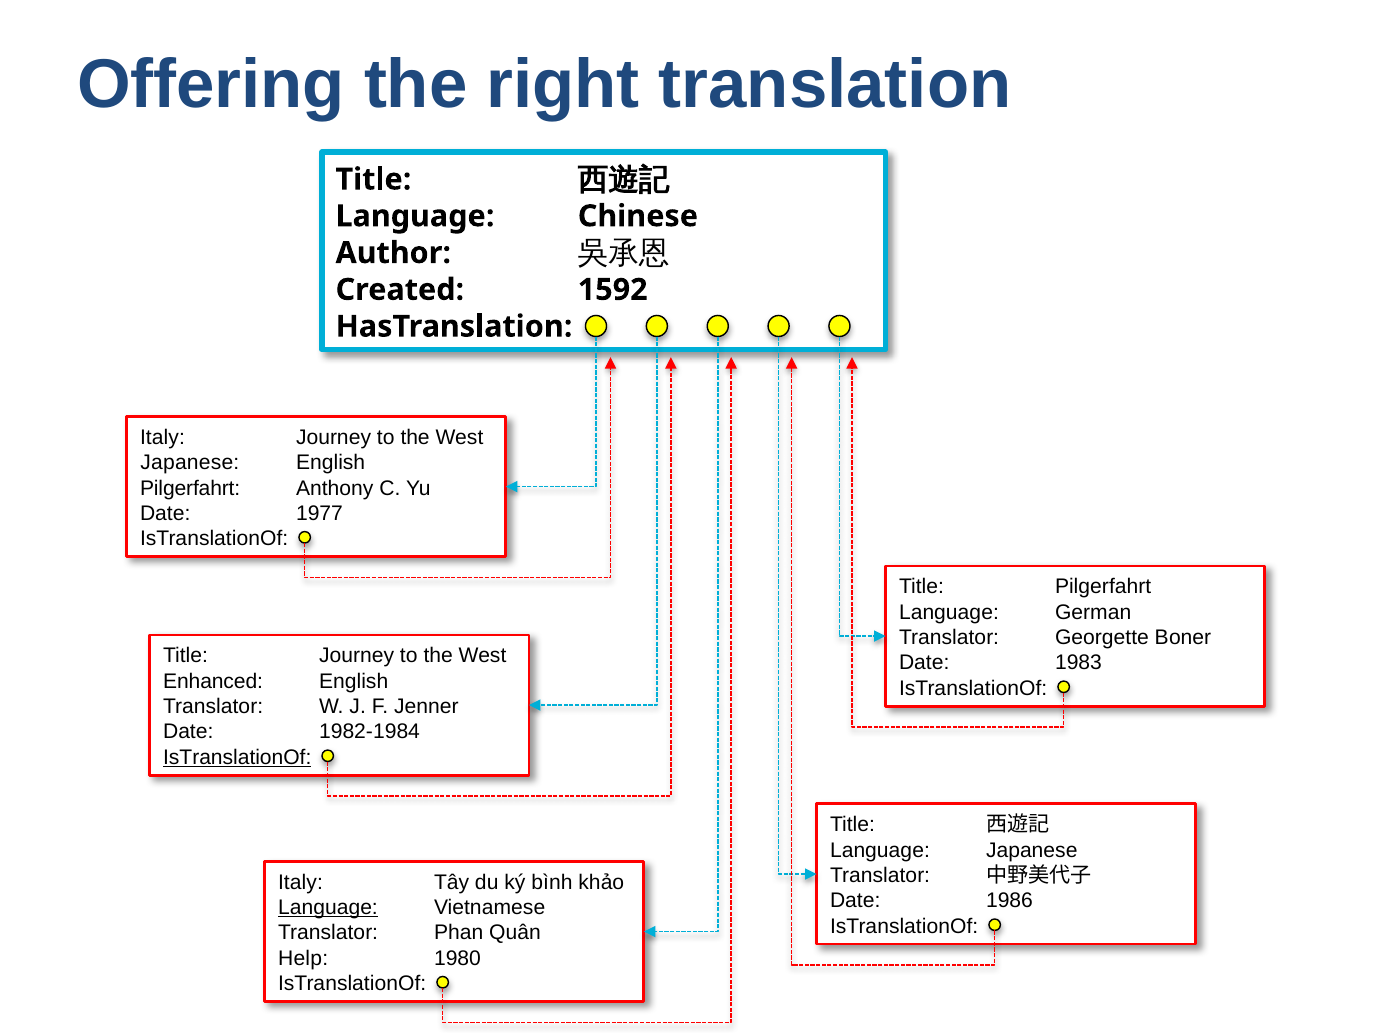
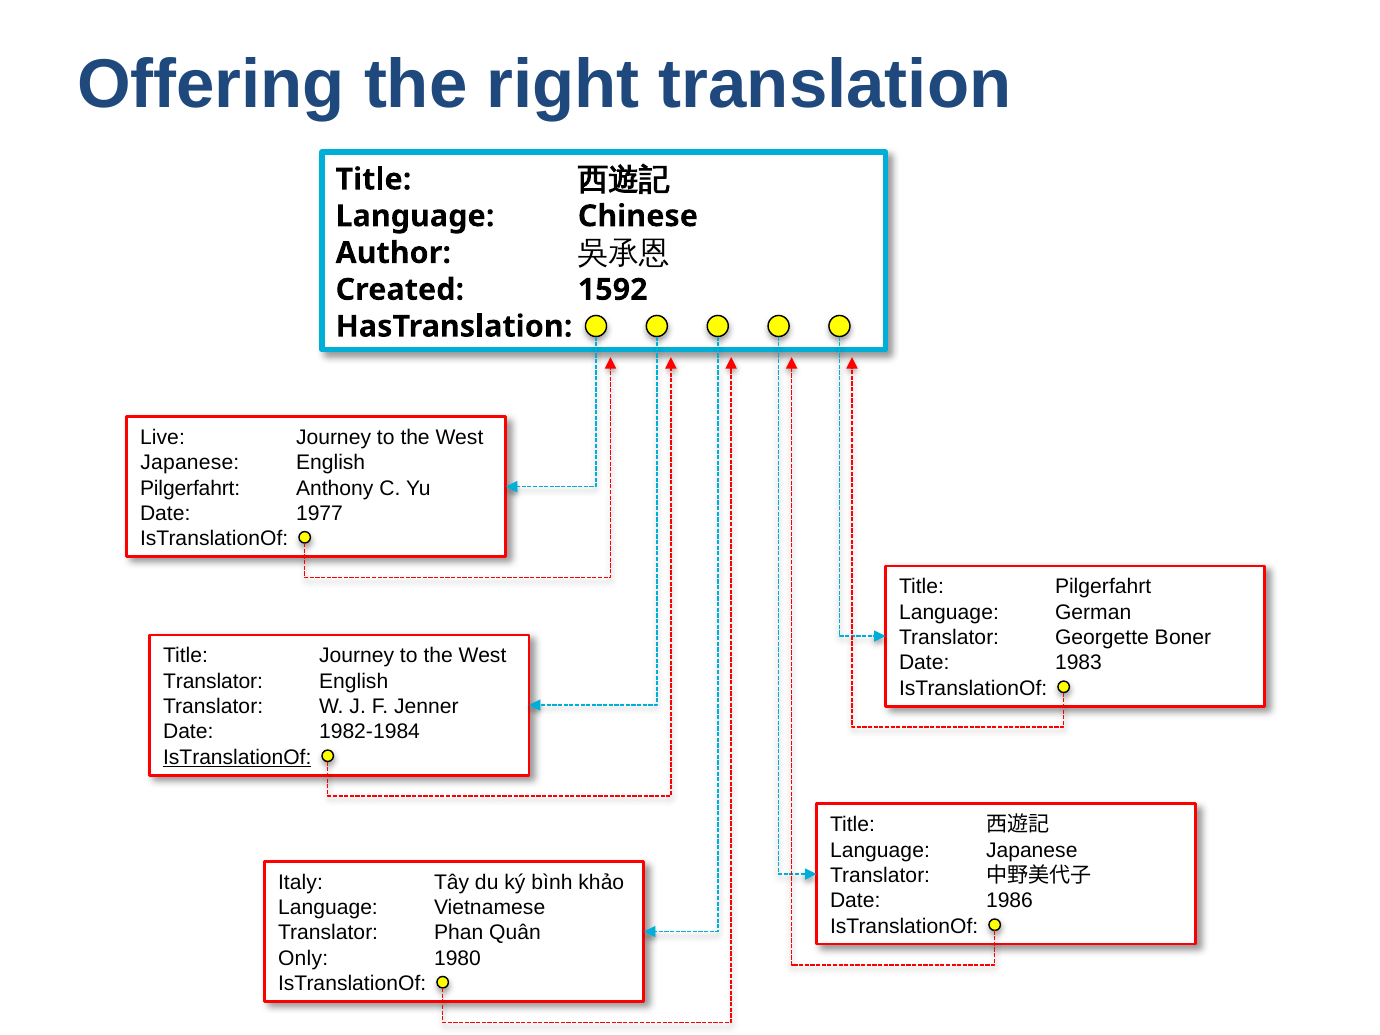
Italy at (162, 437): Italy -> Live
Enhanced at (213, 681): Enhanced -> Translator
Language at (328, 908) underline: present -> none
Help: Help -> Only
